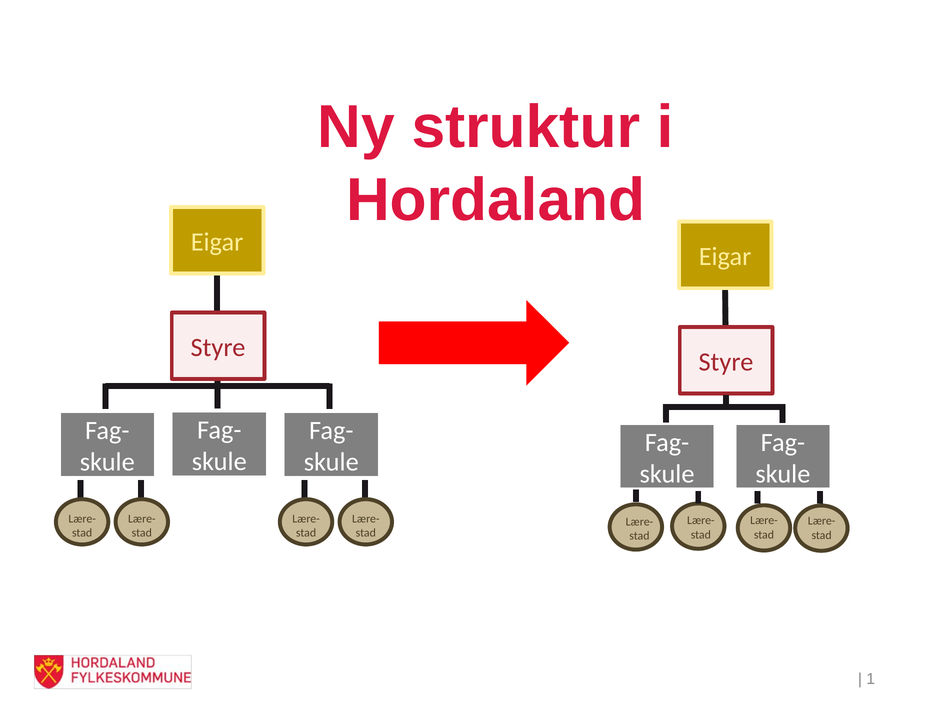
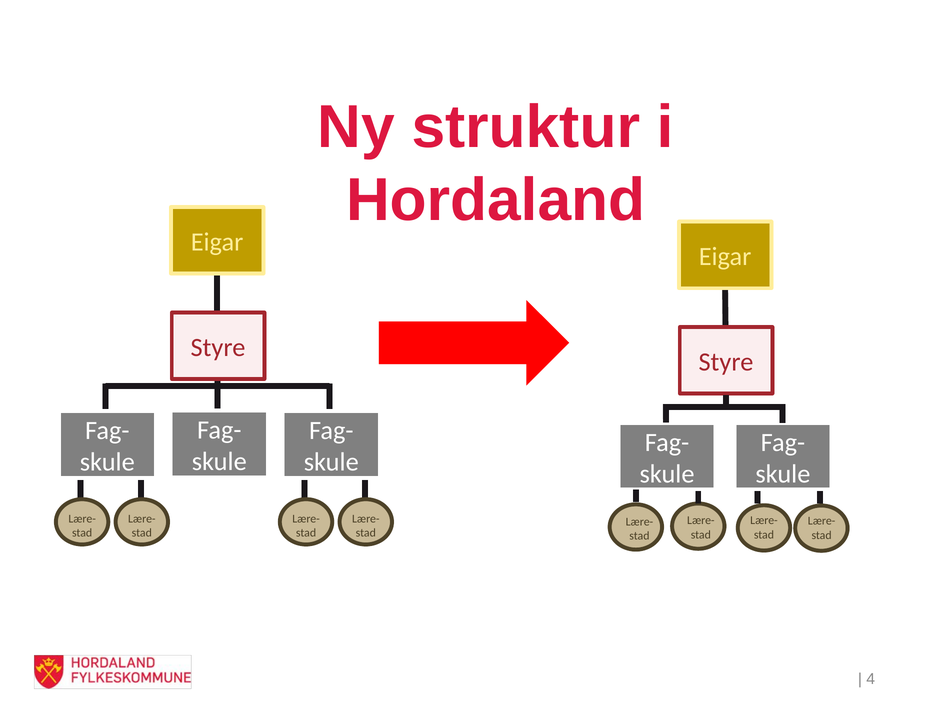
1: 1 -> 4
